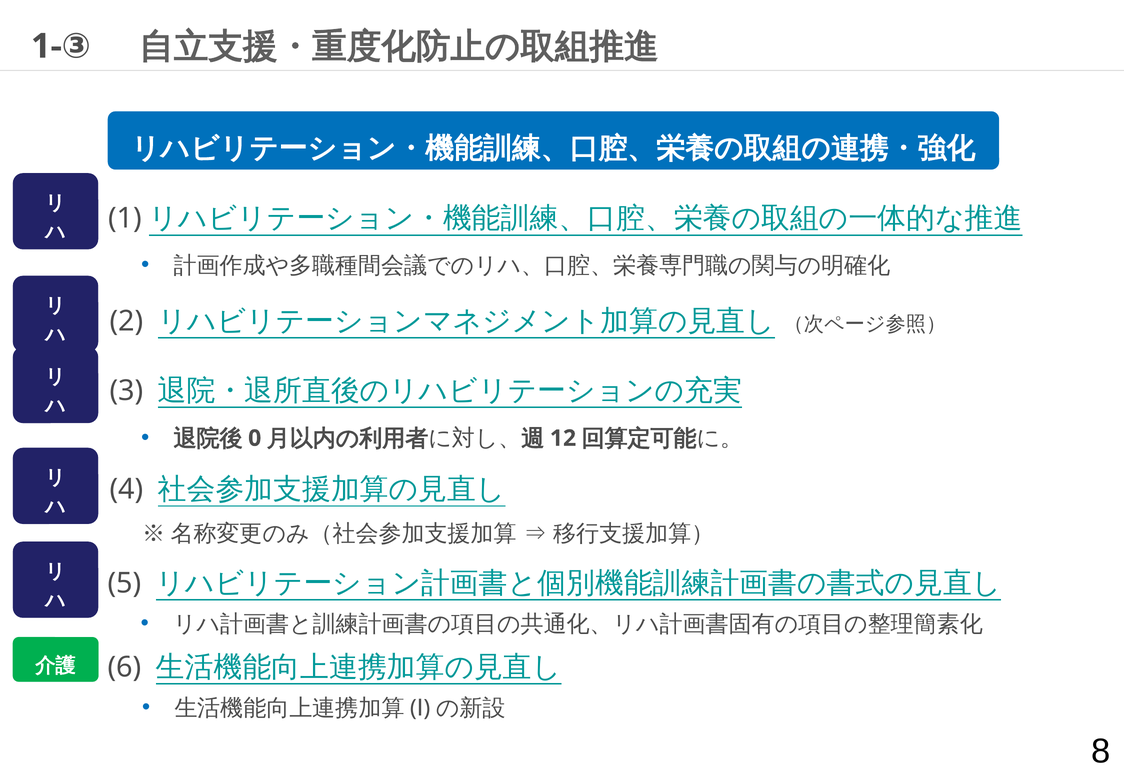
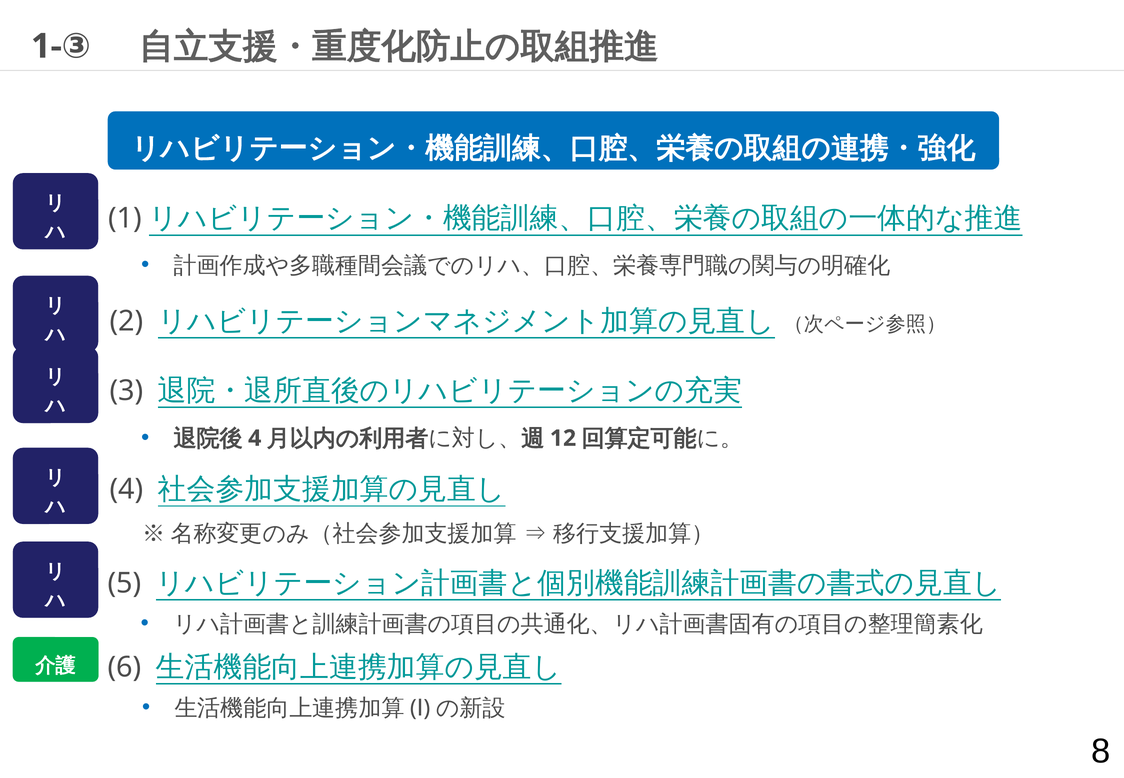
0 at (255, 438): 0 -> 4
